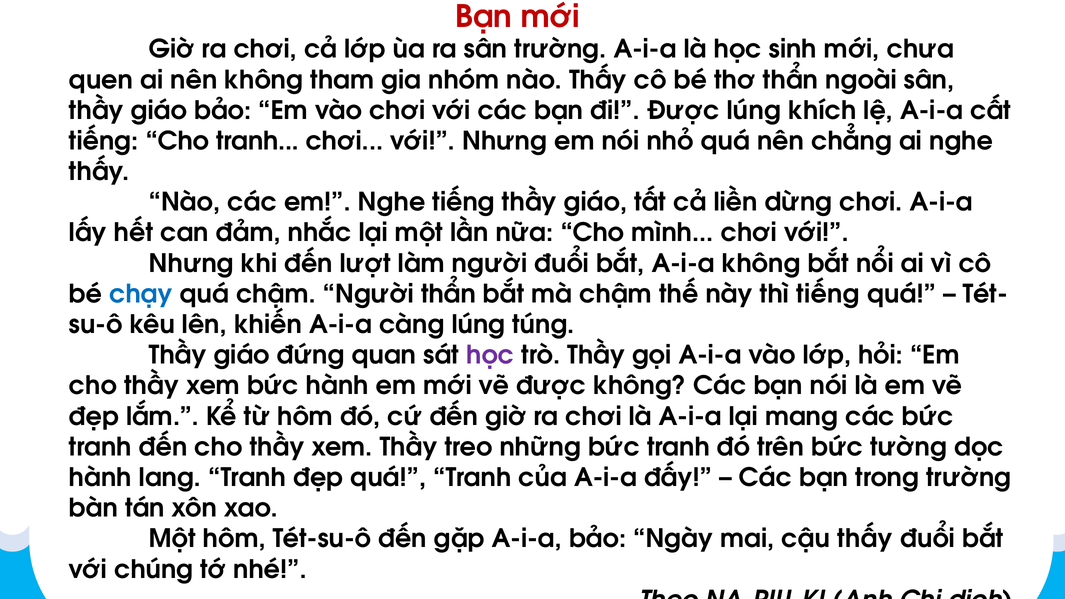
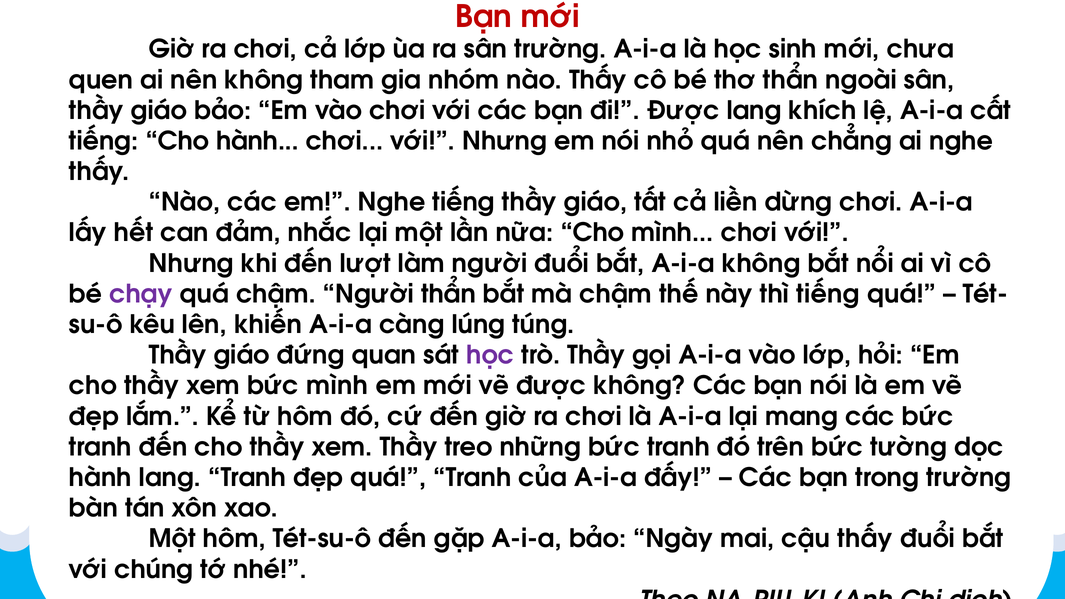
Được lúng: lúng -> lang
Cho tranh: tranh -> hành
chạy colour: blue -> purple
bức hành: hành -> mình
